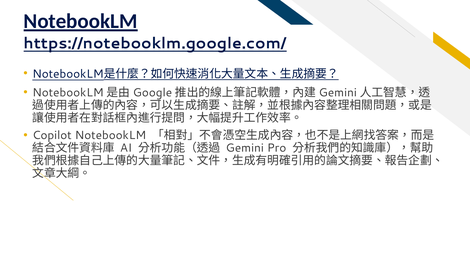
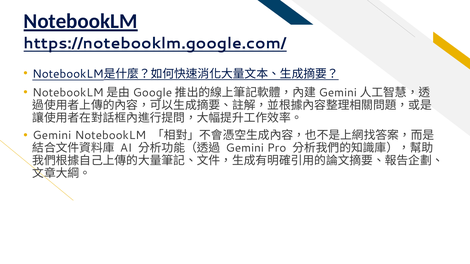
Copilot at (52, 136): Copilot -> Gemini
